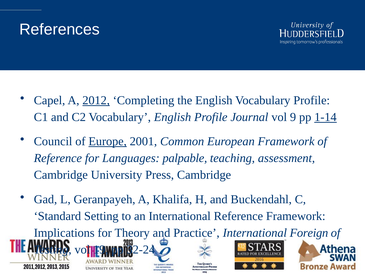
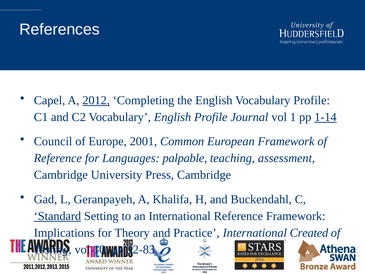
9: 9 -> 1
Europe underline: present -> none
Standard underline: none -> present
Foreign: Foreign -> Created
19: 19 -> 10
32-24: 32-24 -> 32-83
